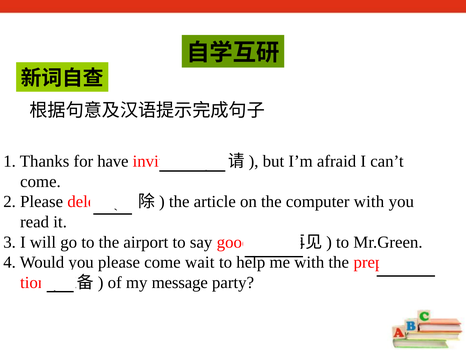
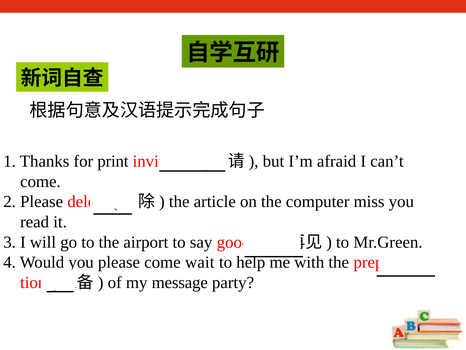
have: have -> print
computer with: with -> miss
